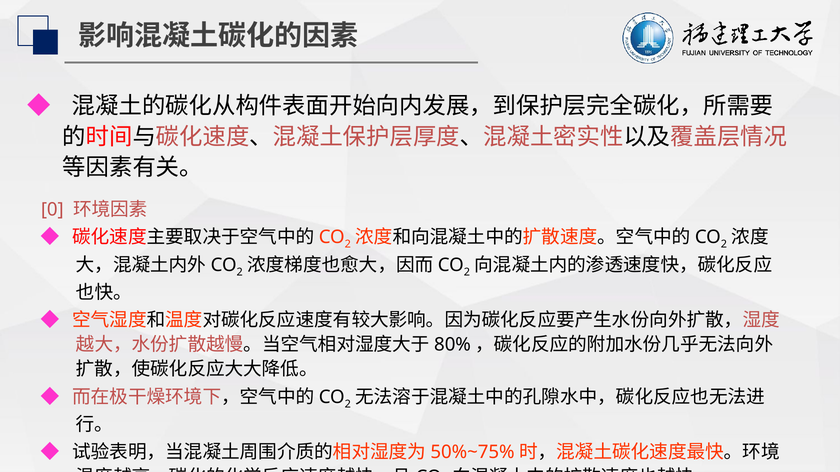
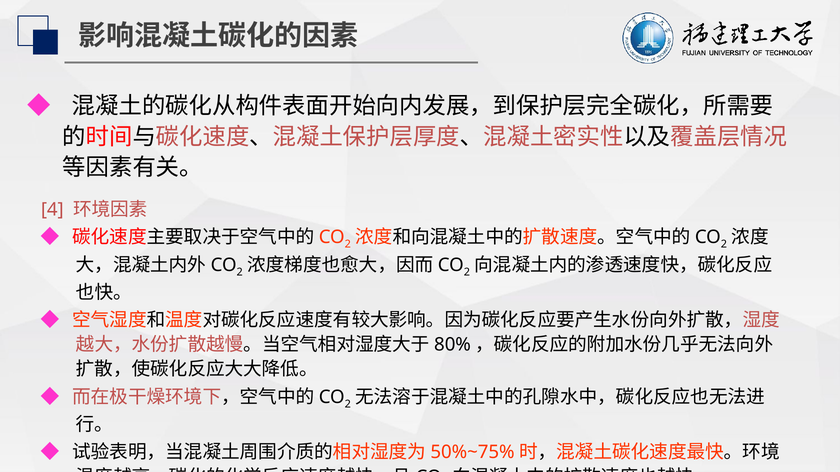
0: 0 -> 4
